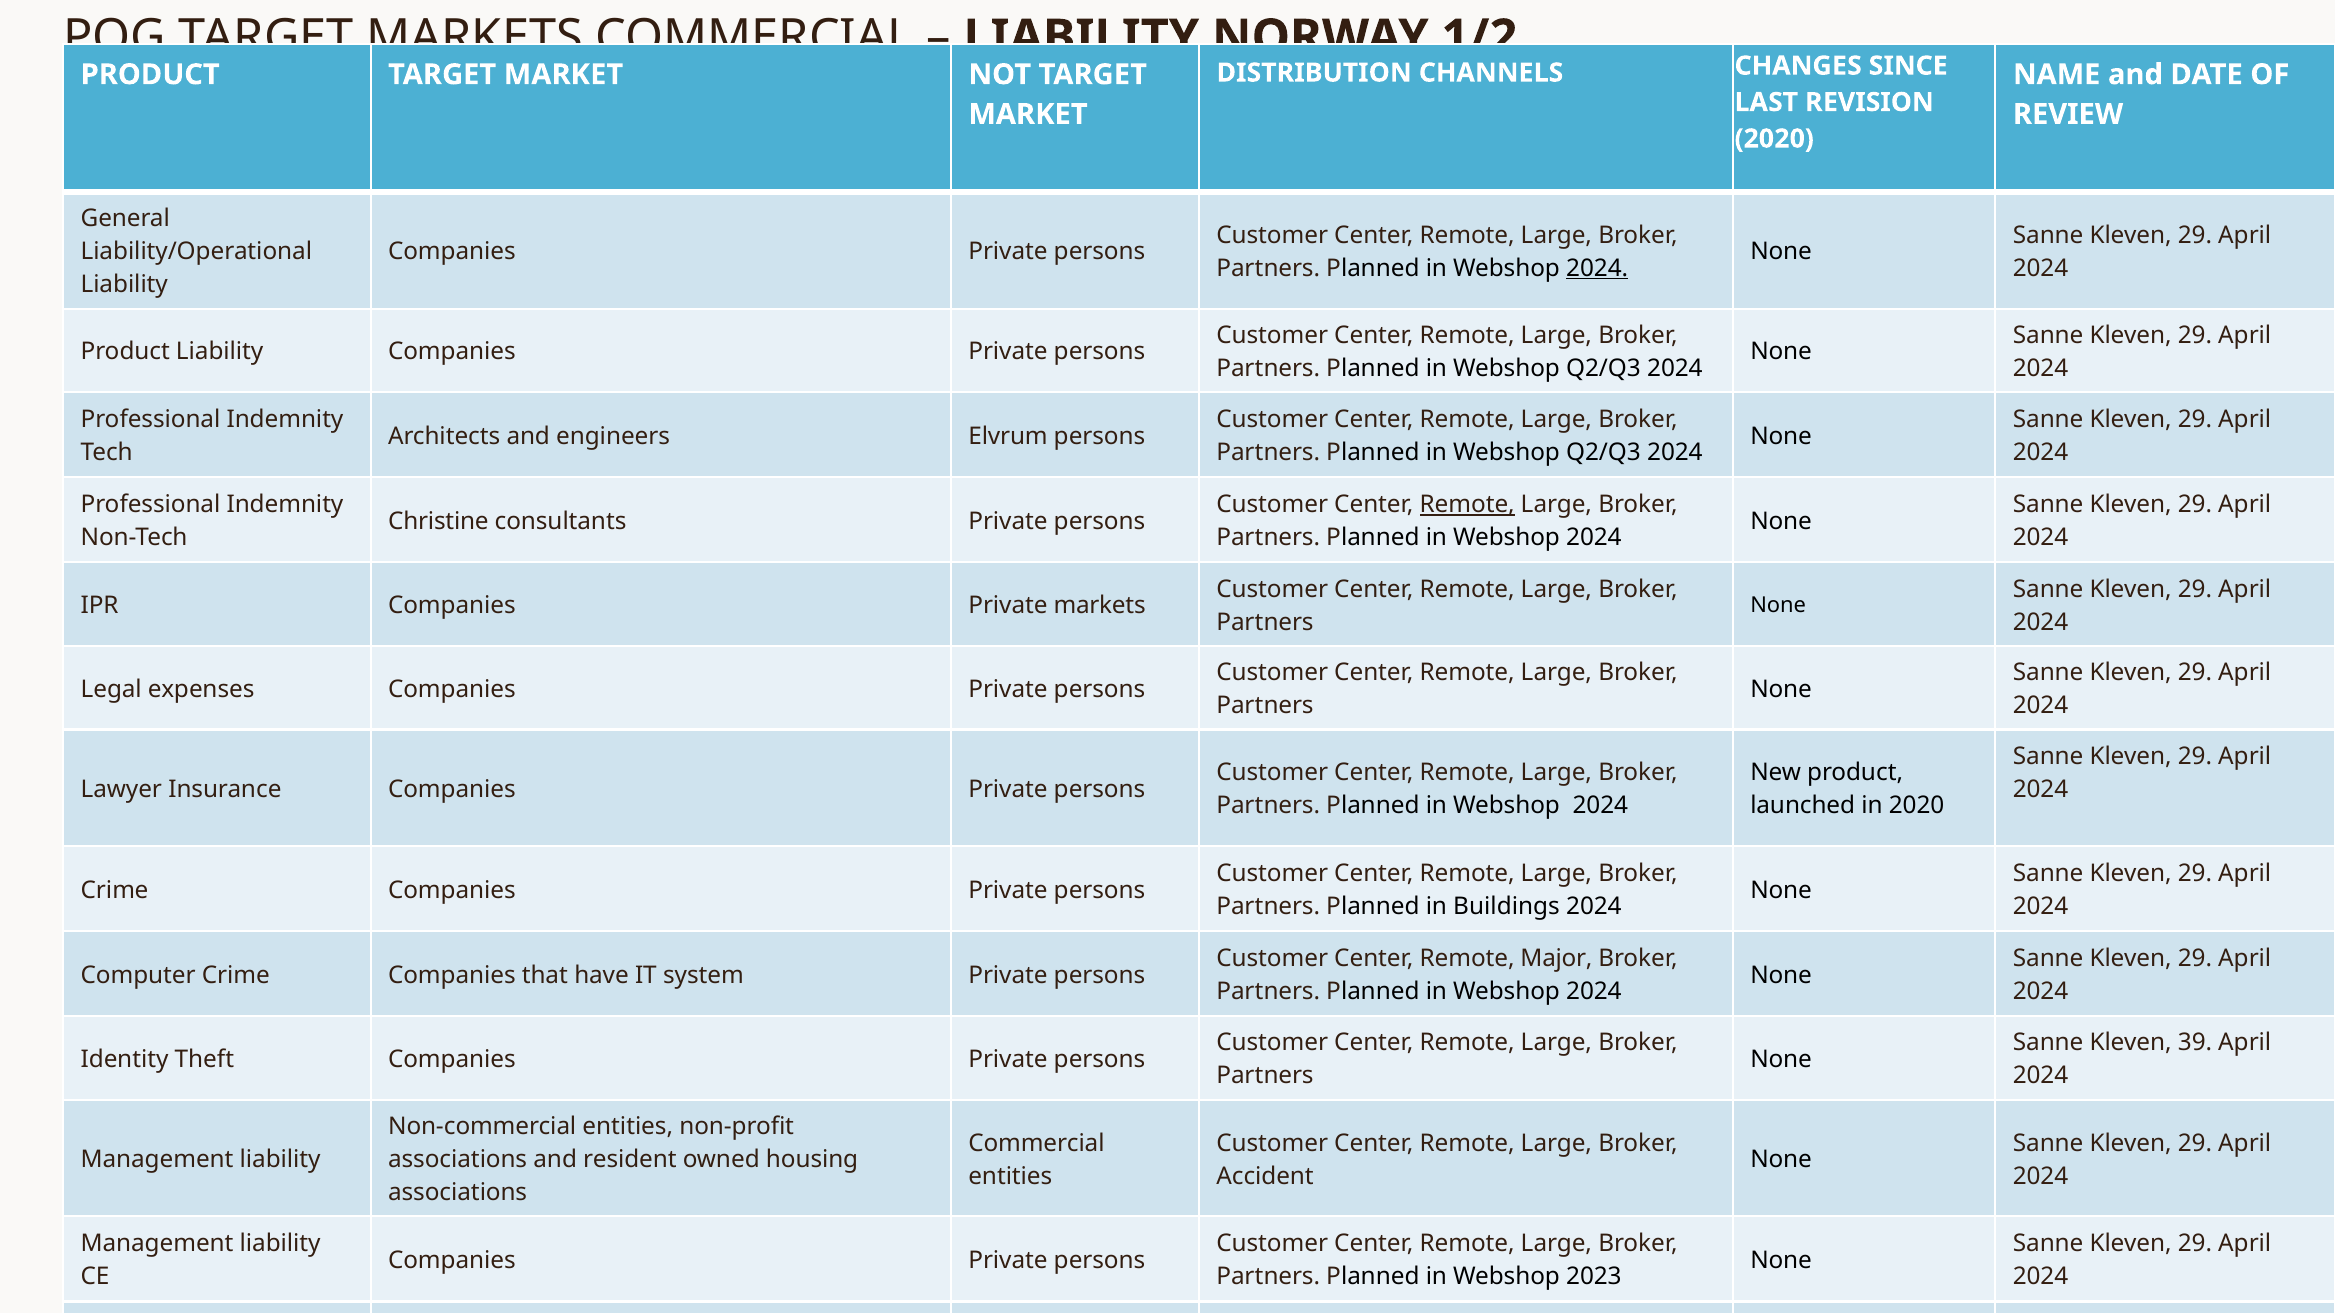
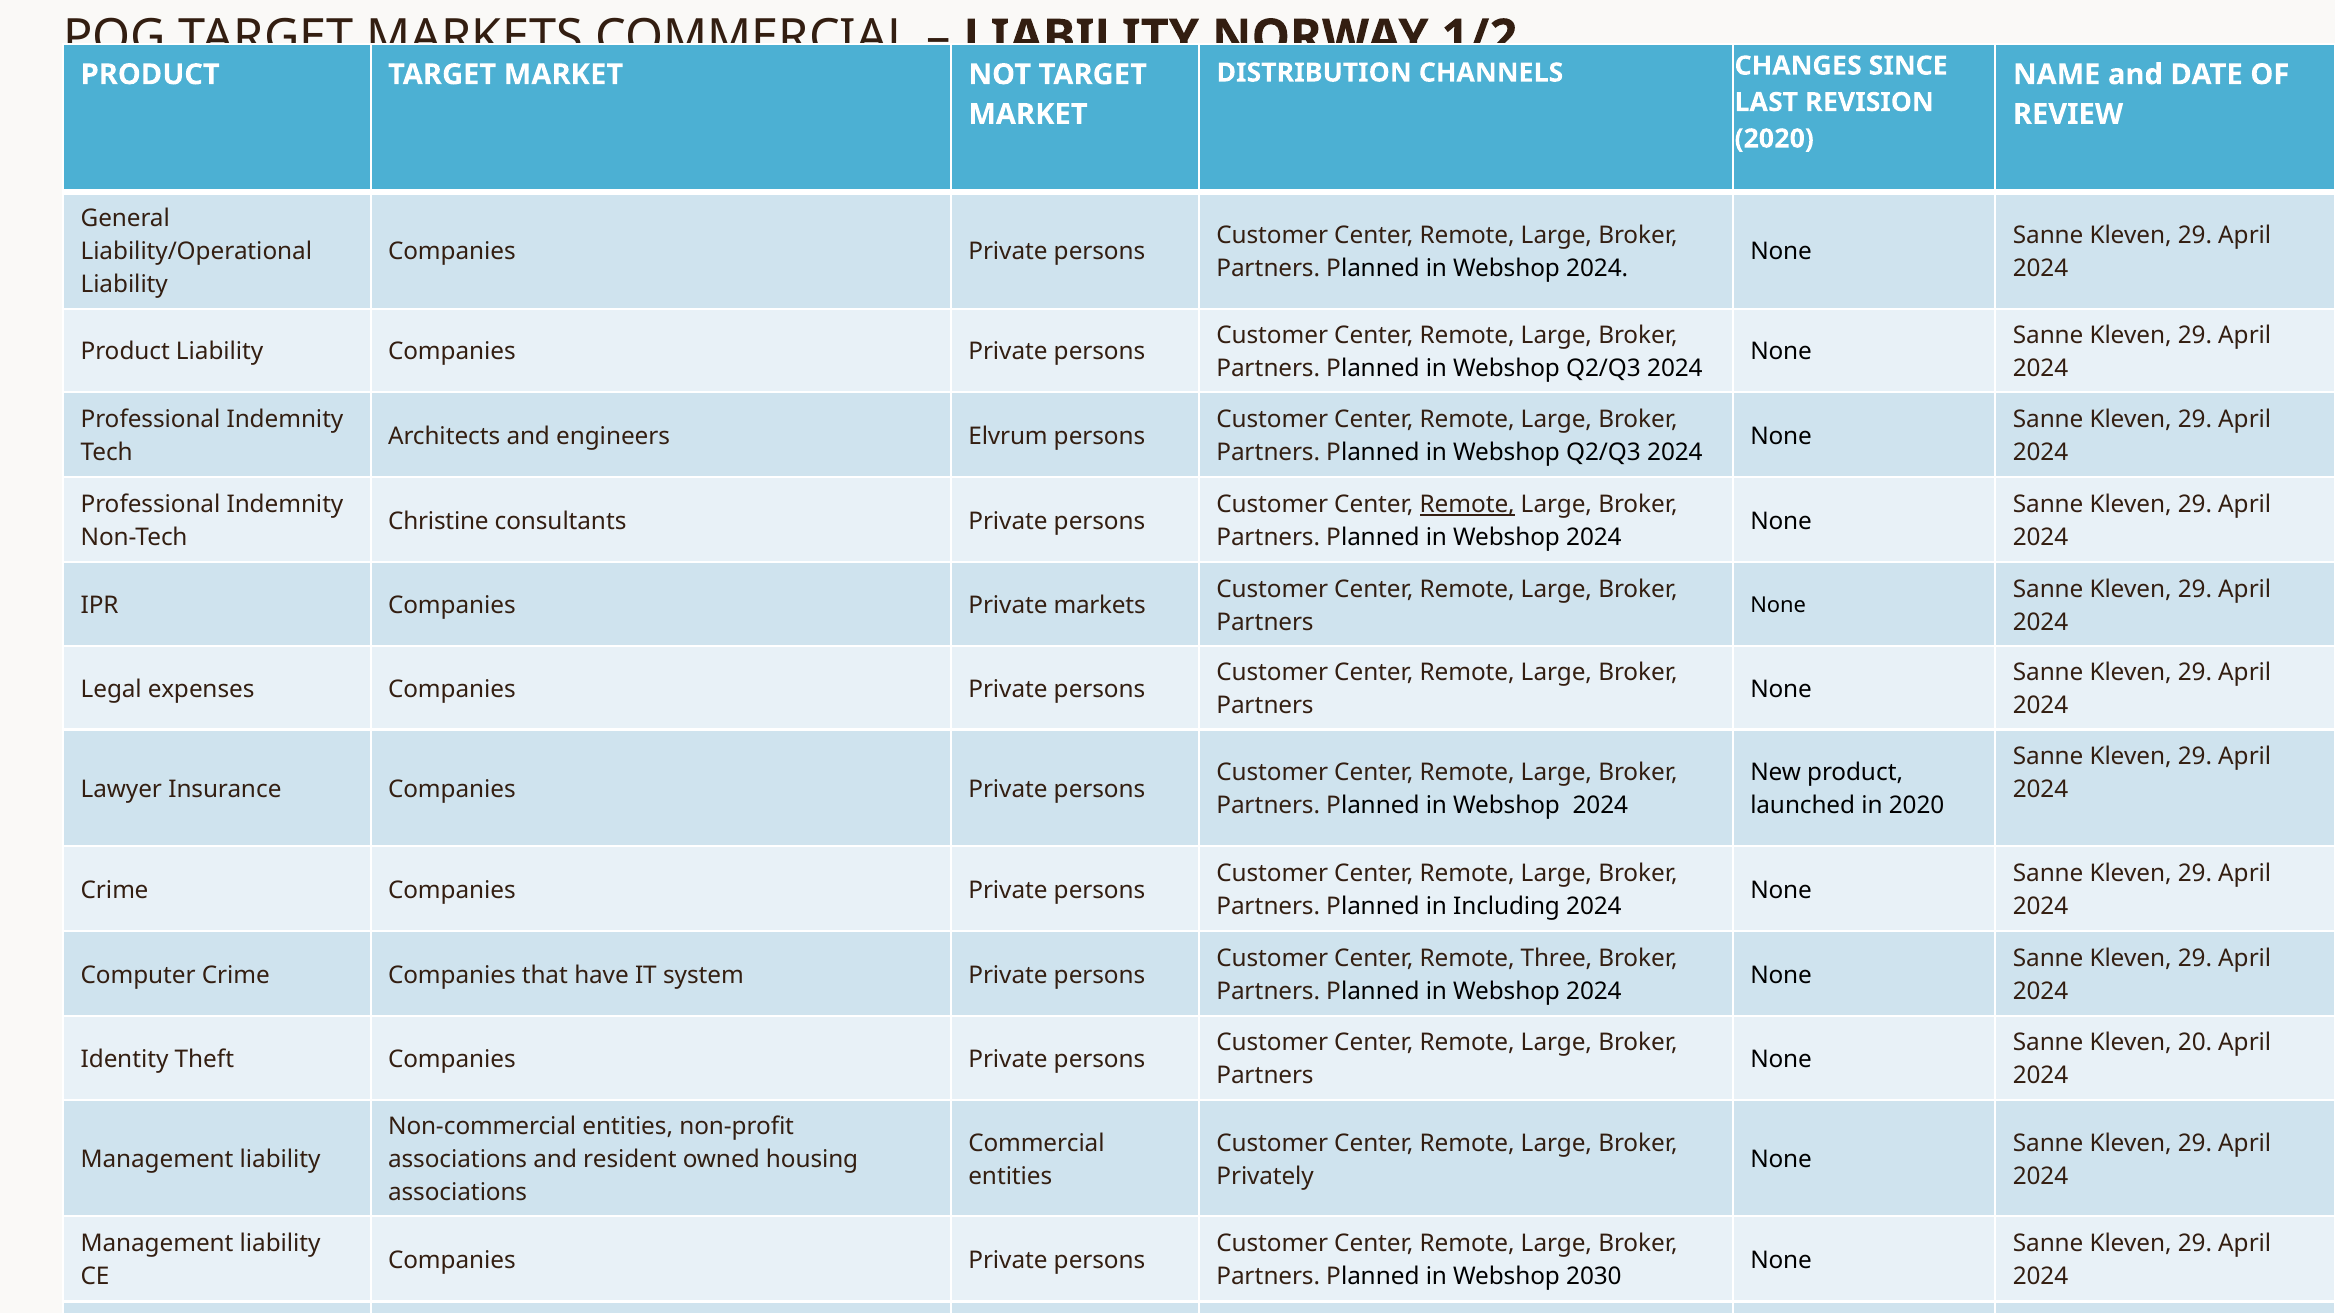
2024 at (1597, 268) underline: present -> none
Buildings: Buildings -> Including
Major: Major -> Three
39: 39 -> 20
Accident: Accident -> Privately
2023: 2023 -> 2030
